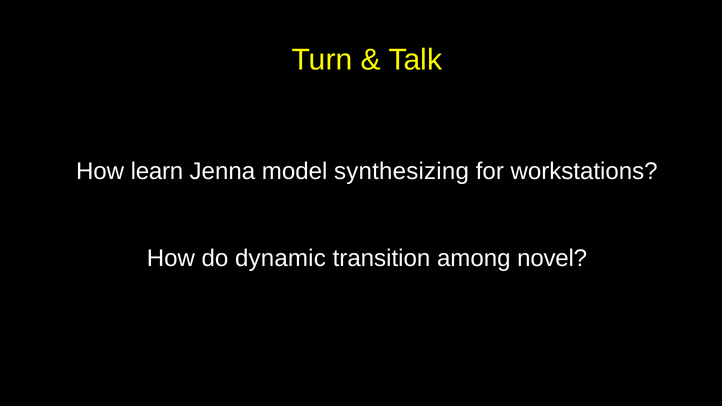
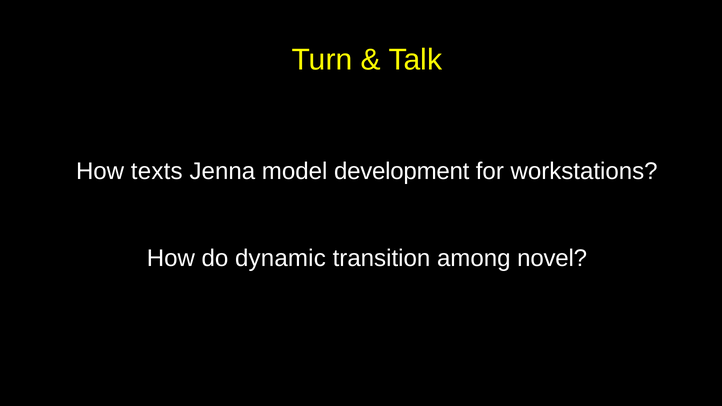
learn: learn -> texts
synthesizing: synthesizing -> development
